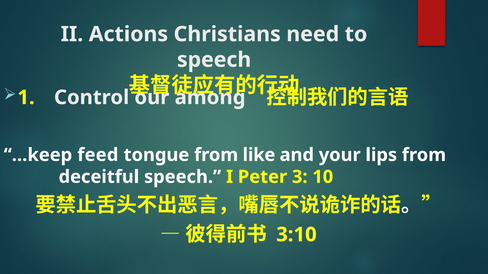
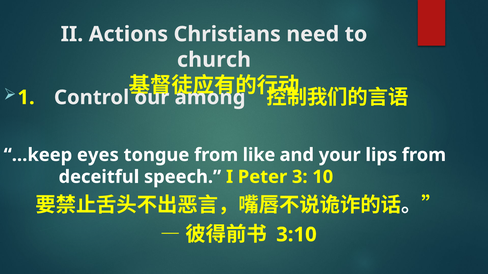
speech at (214, 60): speech -> church
feed: feed -> eyes
